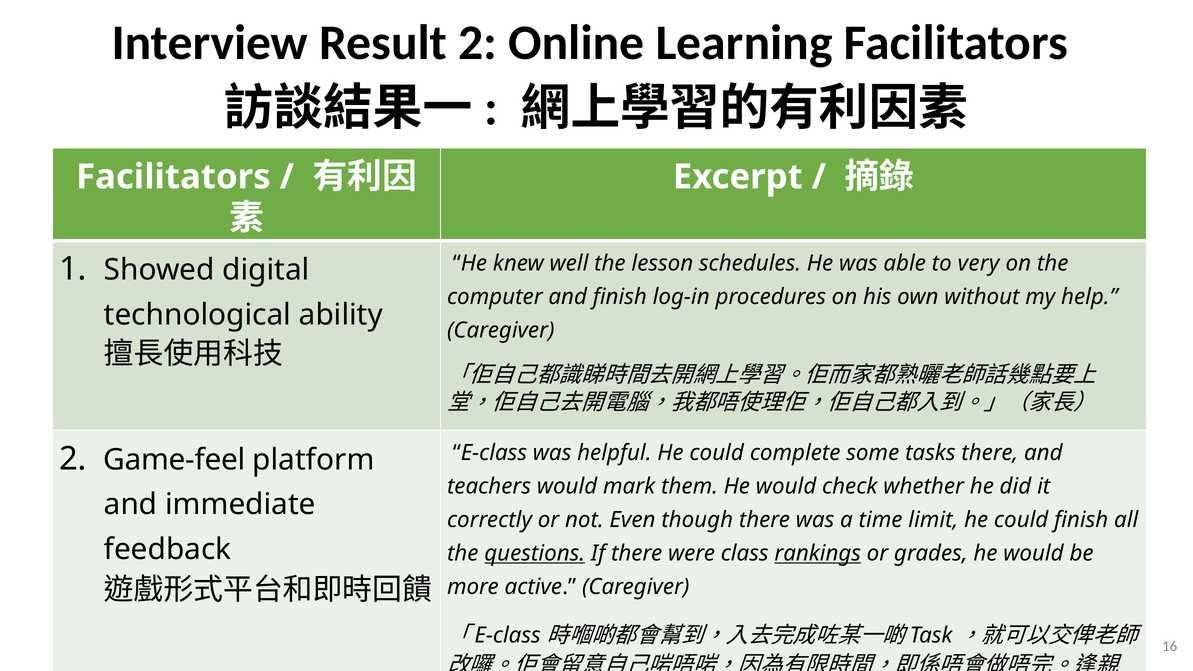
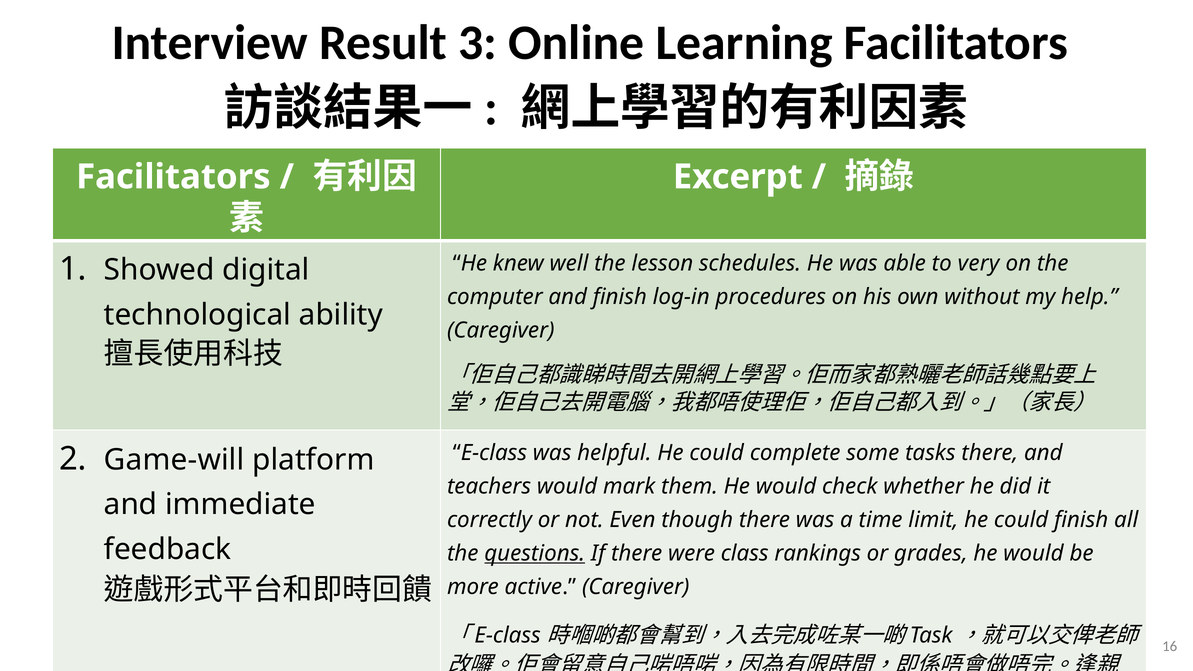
Result 2: 2 -> 3
Game-feel: Game-feel -> Game-will
rankings underline: present -> none
